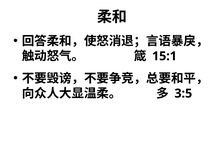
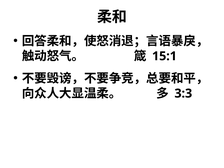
3:5: 3:5 -> 3:3
